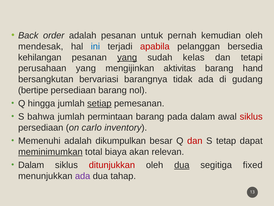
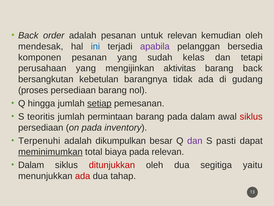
untuk pernah: pernah -> relevan
apabila colour: red -> purple
kehilangan: kehilangan -> komponen
yang at (127, 57) underline: present -> none
barang hand: hand -> back
bervariasi: bervariasi -> kebetulan
bertipe: bertipe -> proses
bahwa: bahwa -> teoritis
on carlo: carlo -> pada
Memenuhi: Memenuhi -> Terpenuhi
dan at (195, 141) colour: red -> purple
tetap: tetap -> pasti
biaya akan: akan -> pada
dua at (182, 165) underline: present -> none
fixed: fixed -> yaitu
ada at (83, 176) colour: purple -> red
